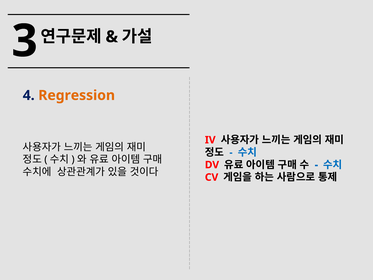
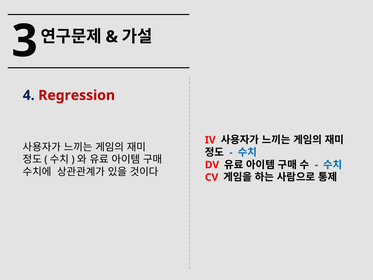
Regression colour: orange -> red
